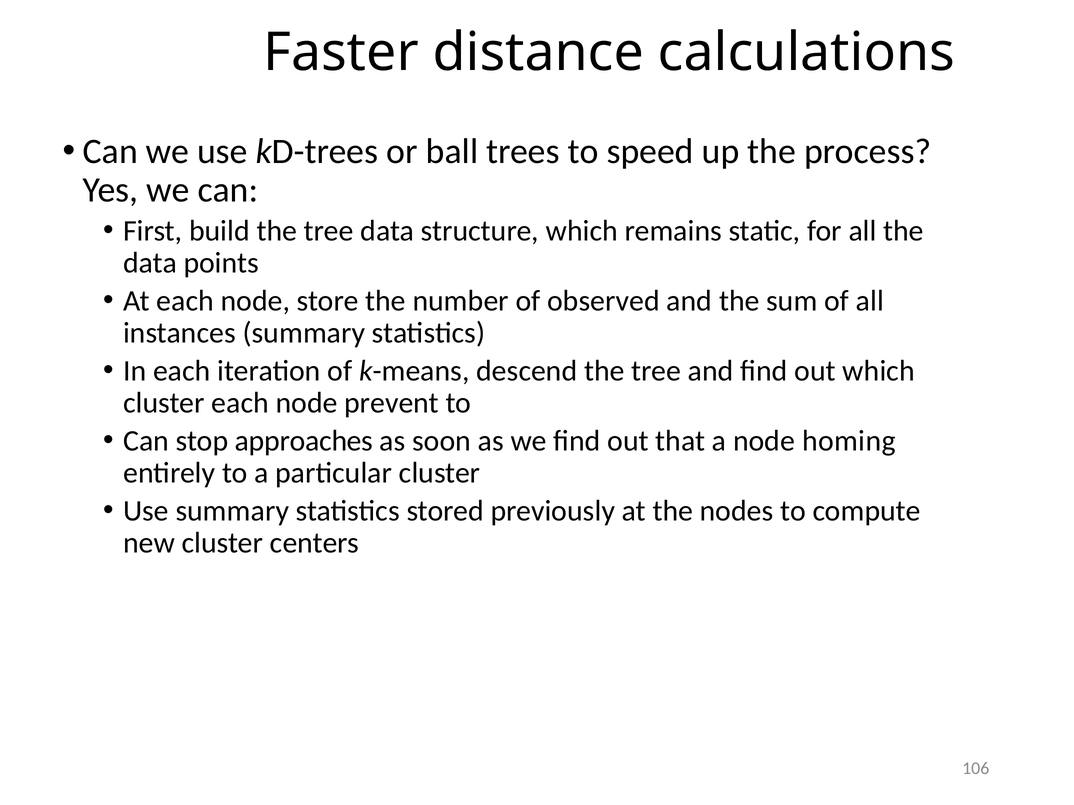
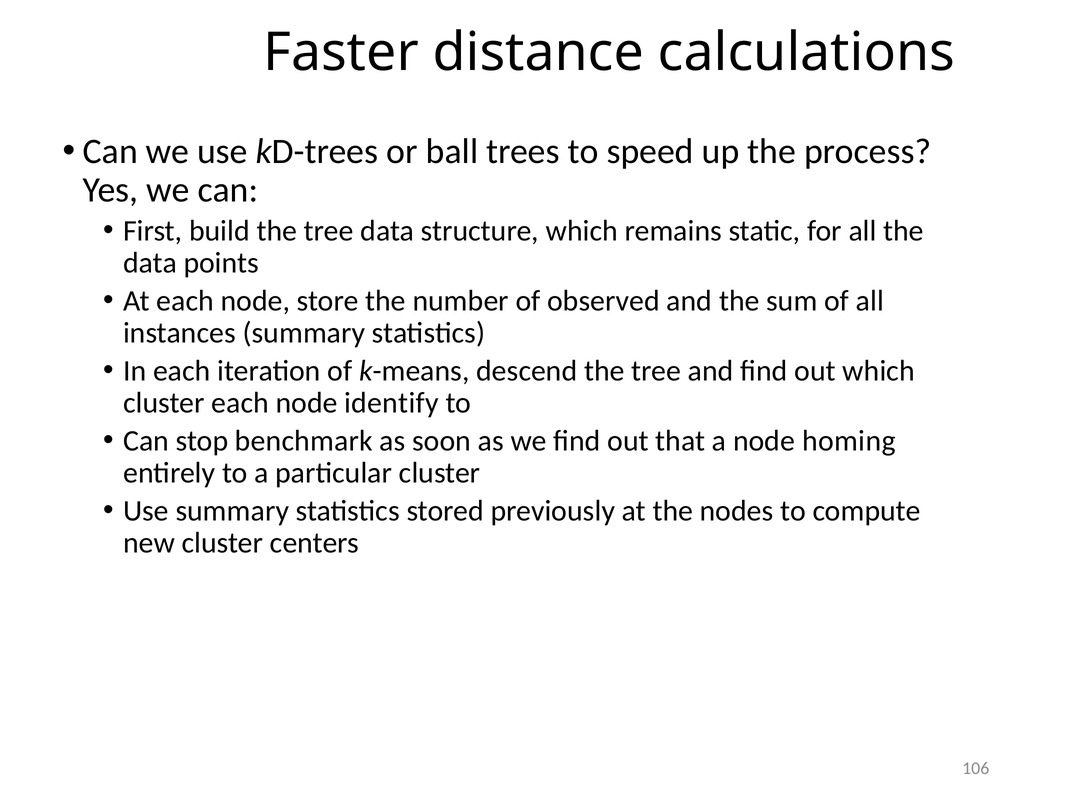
prevent: prevent -> identify
approaches: approaches -> benchmark
